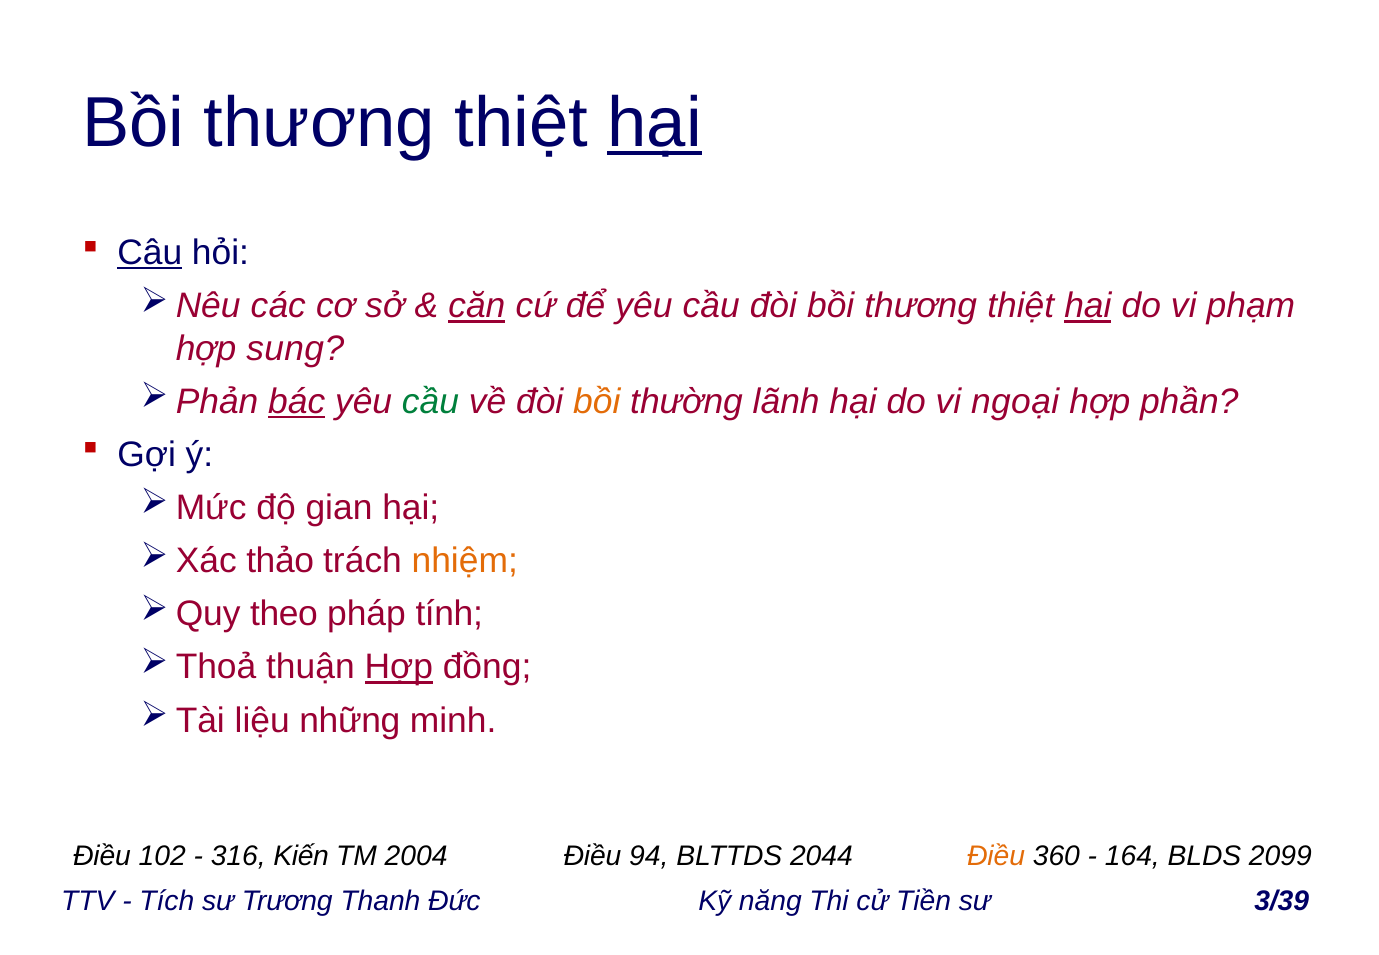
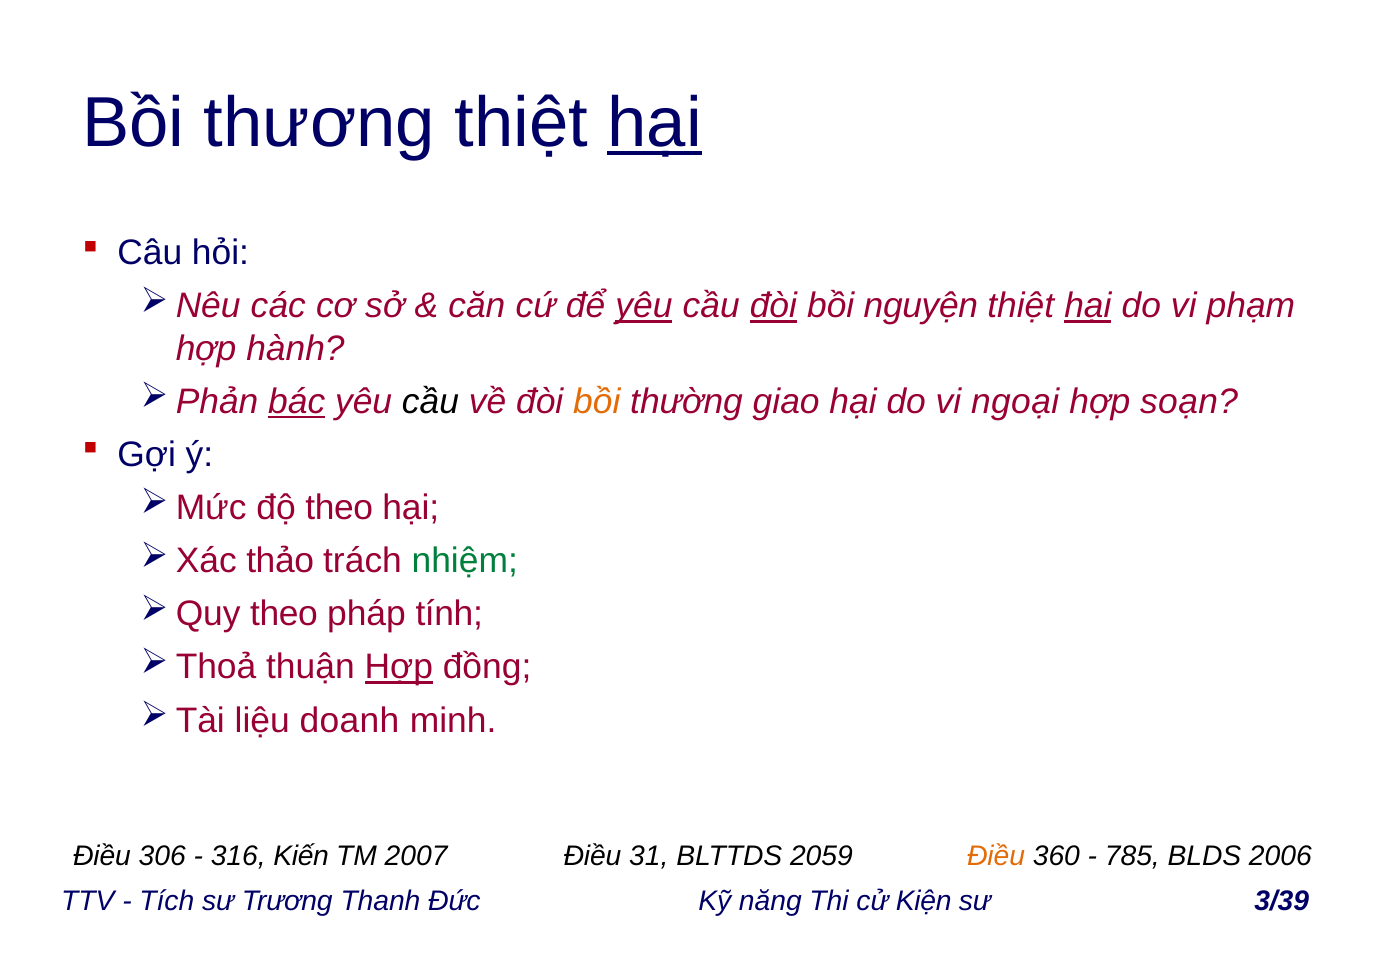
Câu underline: present -> none
căn underline: present -> none
yêu at (644, 306) underline: none -> present
đòi at (773, 306) underline: none -> present
thương at (921, 306): thương -> nguyện
sung: sung -> hành
cầu at (430, 402) colour: green -> black
lãnh: lãnh -> giao
phần: phần -> soạn
độ gian: gian -> theo
nhiệm colour: orange -> green
những: những -> doanh
102: 102 -> 306
2004: 2004 -> 2007
94: 94 -> 31
2044: 2044 -> 2059
164: 164 -> 785
2099: 2099 -> 2006
Tiền: Tiền -> Kiện
